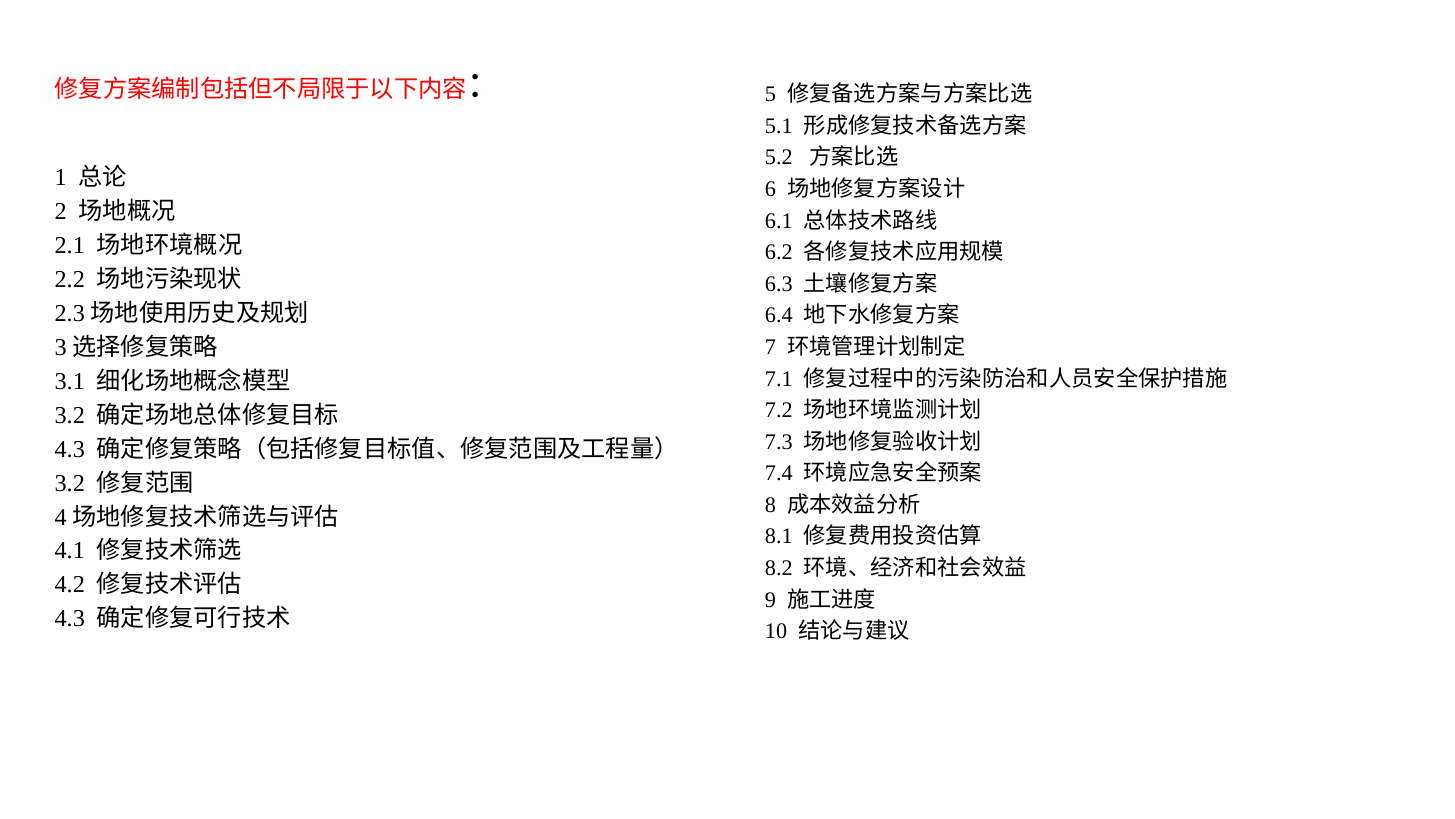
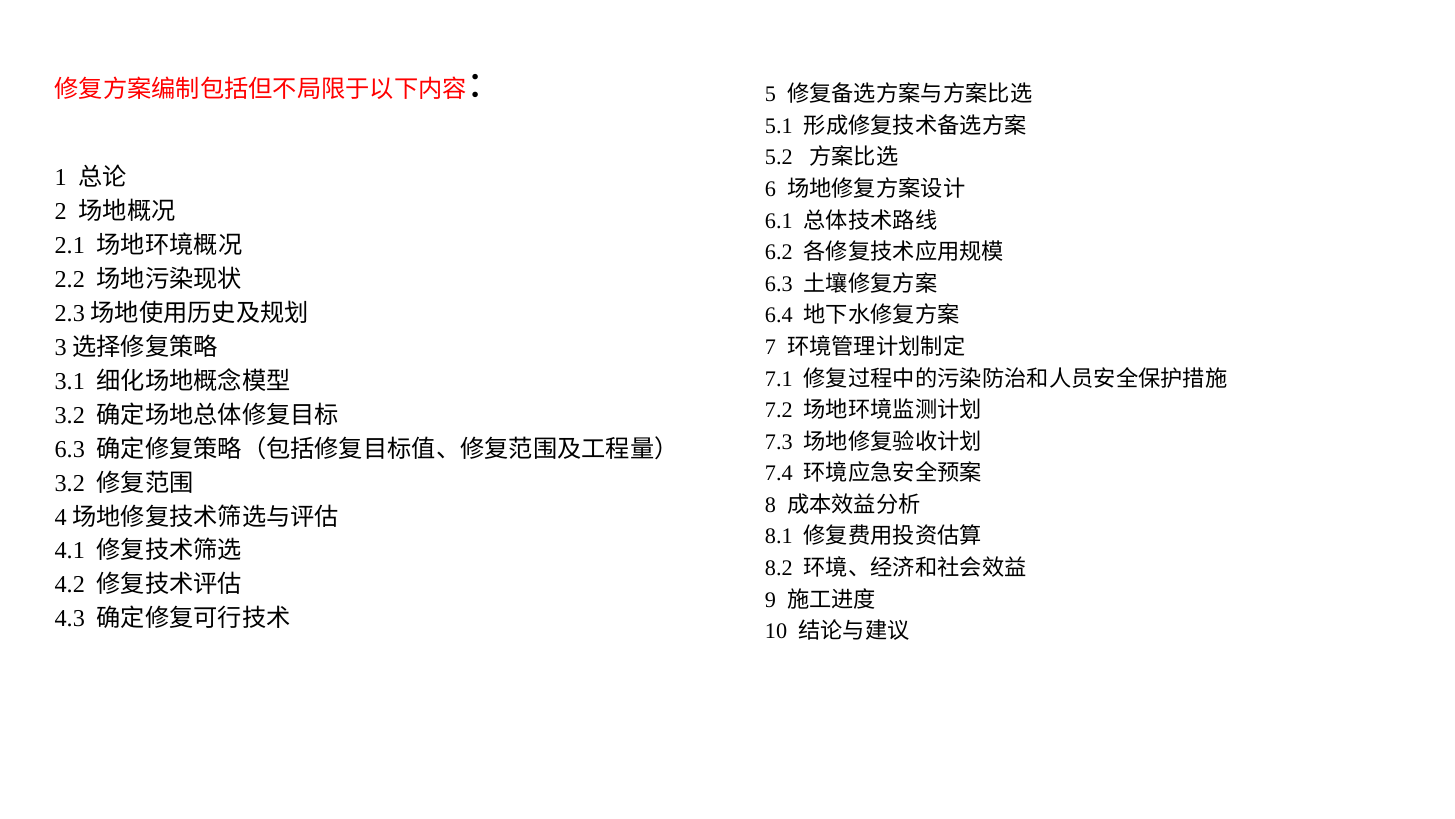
4.3 at (70, 449): 4.3 -> 6.3
